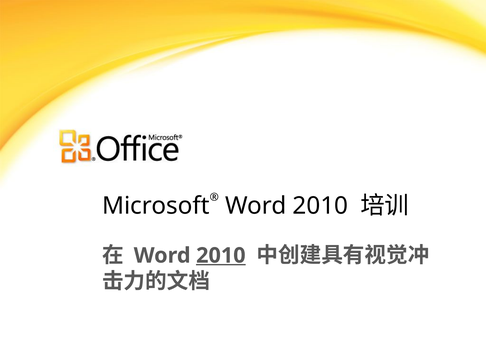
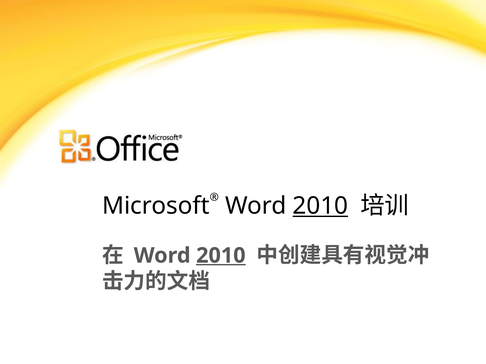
2010 at (320, 206) underline: none -> present
